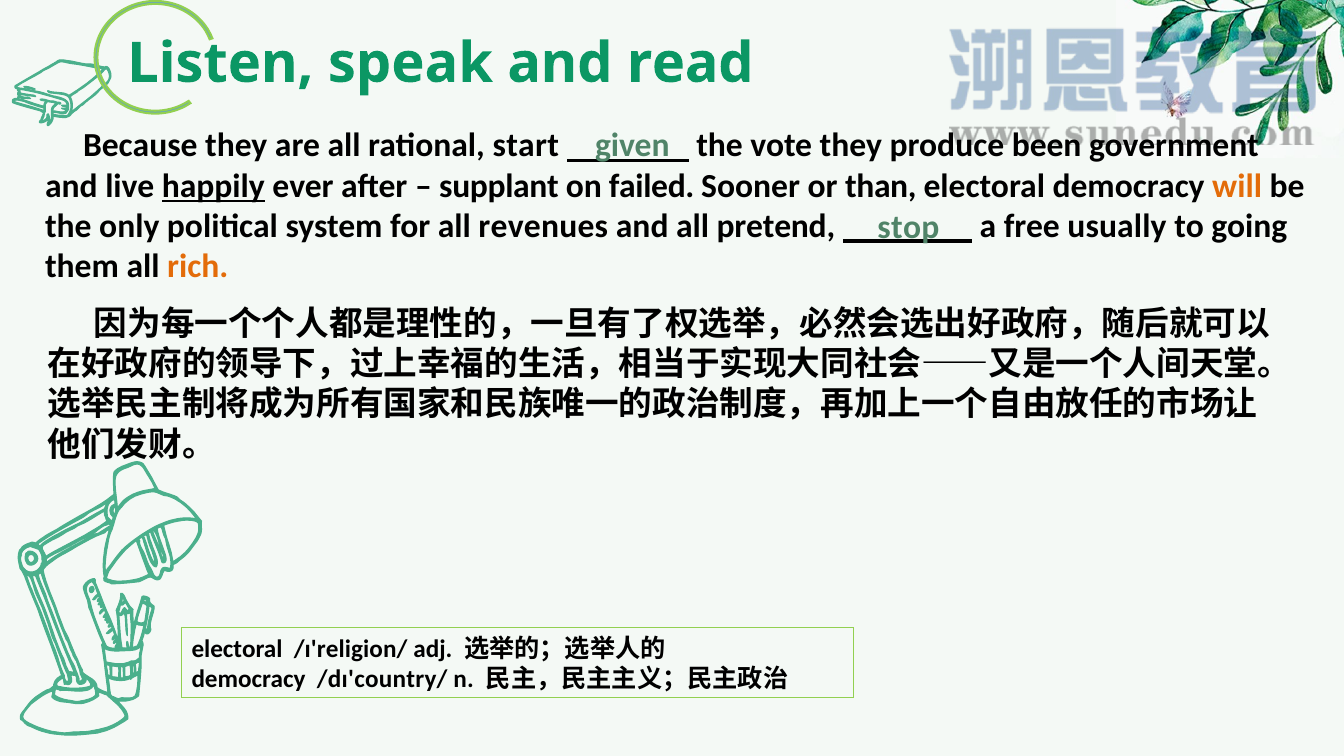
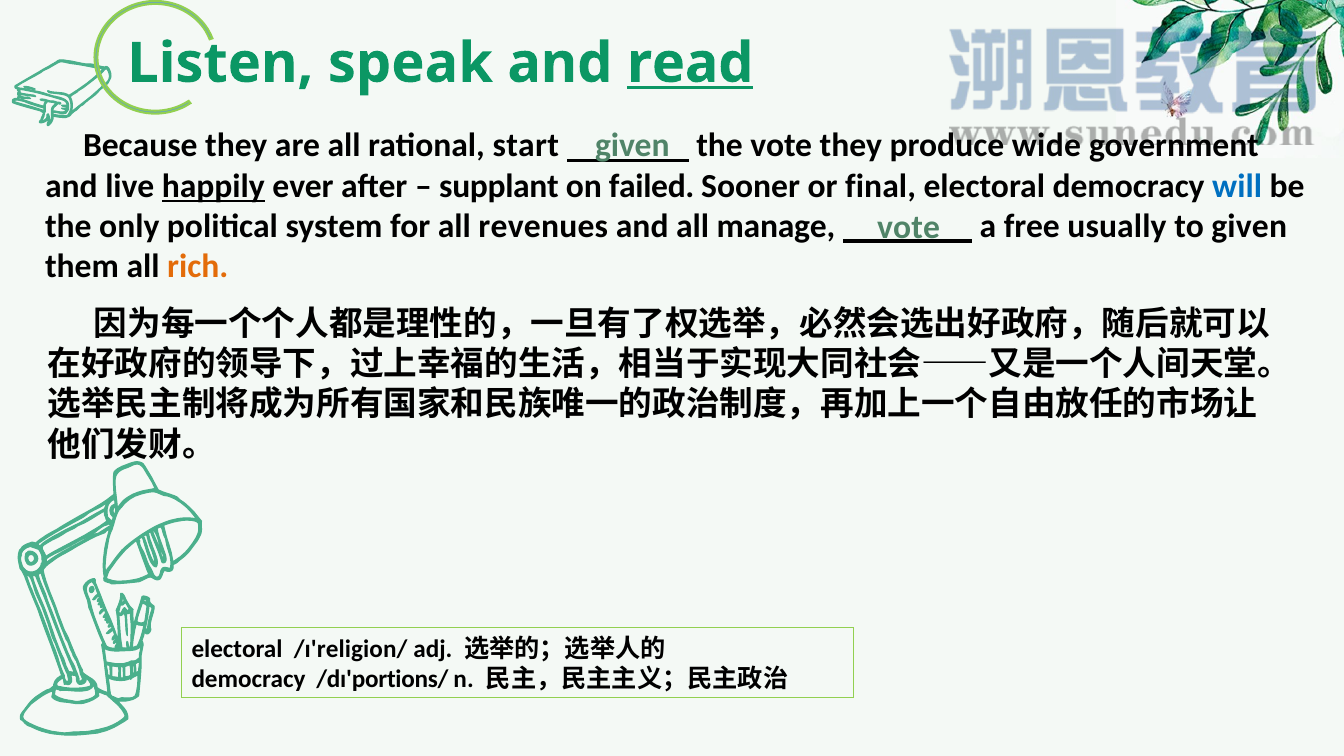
read underline: none -> present
been: been -> wide
than: than -> final
will colour: orange -> blue
pretend: pretend -> manage
to going: going -> given
stop at (908, 228): stop -> vote
/dɪ'country/: /dɪ'country/ -> /dɪ'portions/
